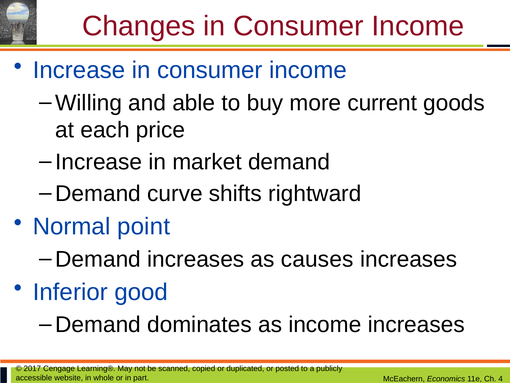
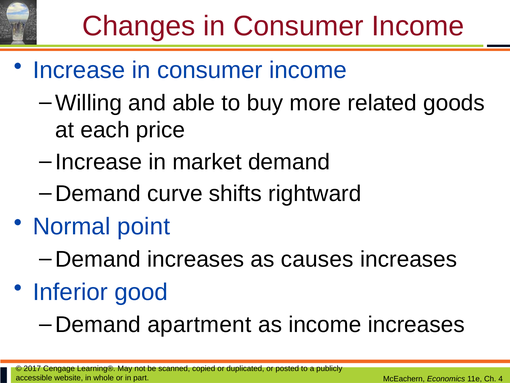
current: current -> related
dominates: dominates -> apartment
